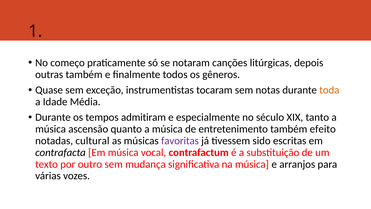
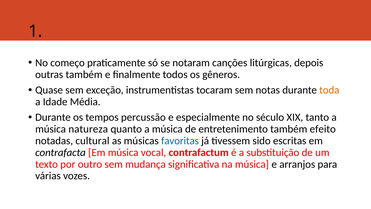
admitiram: admitiram -> percussão
ascensão: ascensão -> natureza
favoritas colour: purple -> blue
